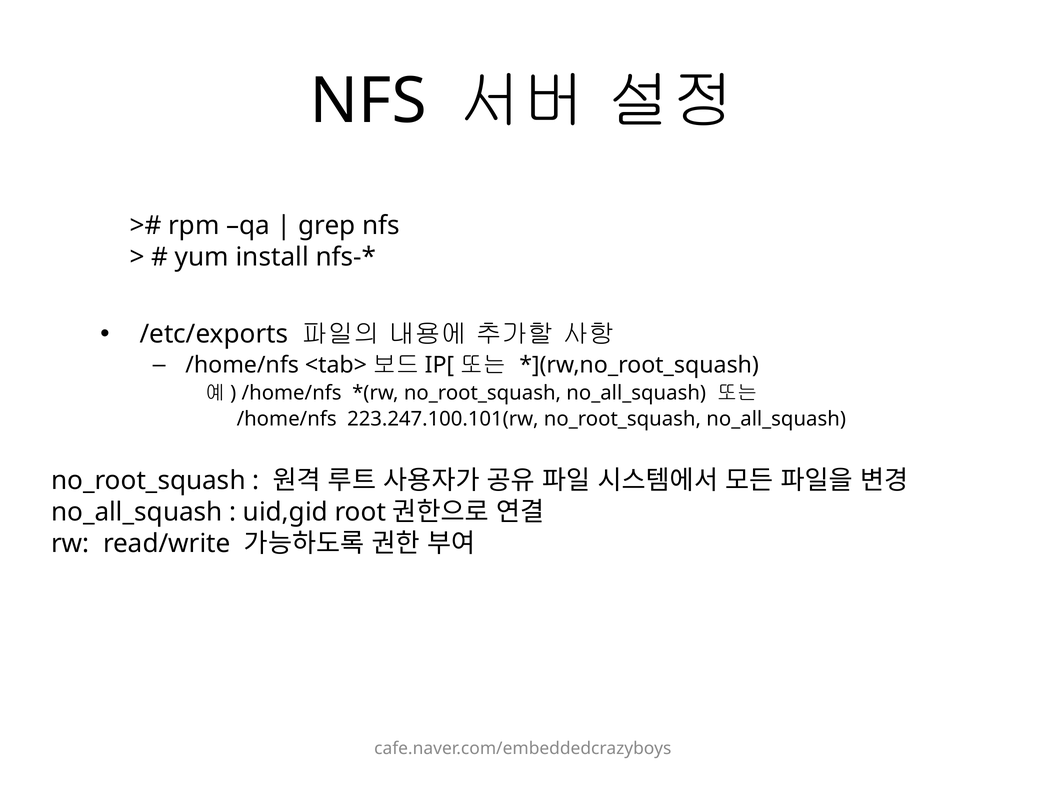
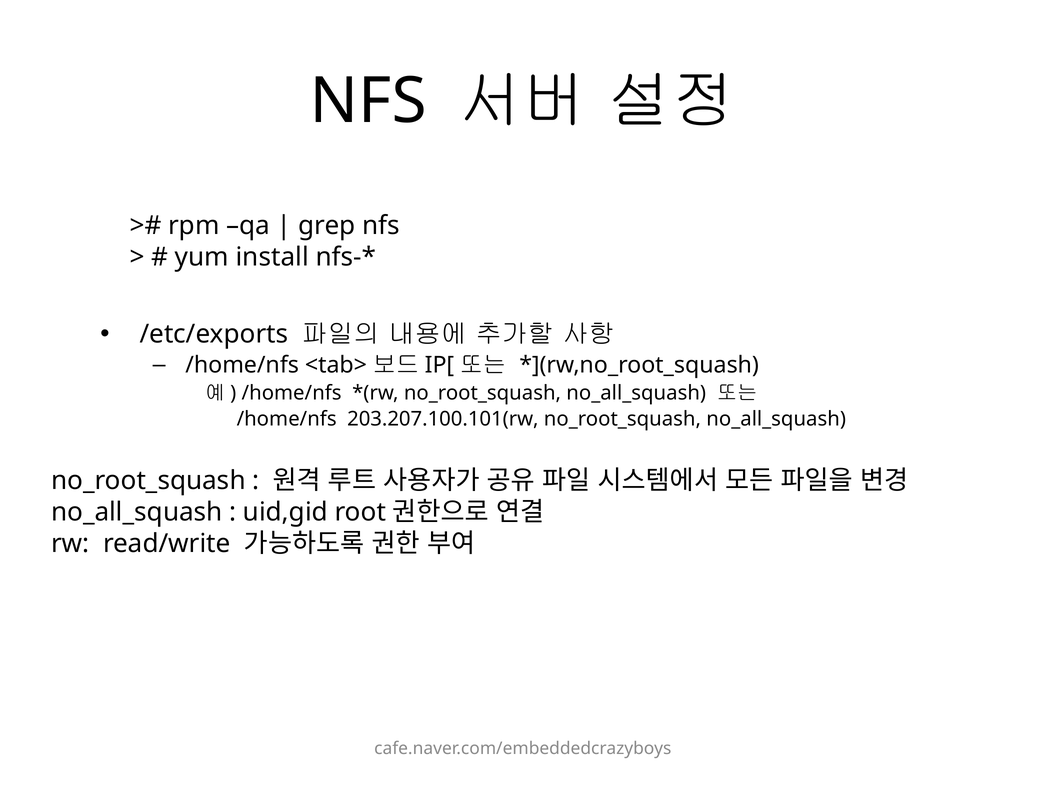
223.247.100.101(rw: 223.247.100.101(rw -> 203.207.100.101(rw
